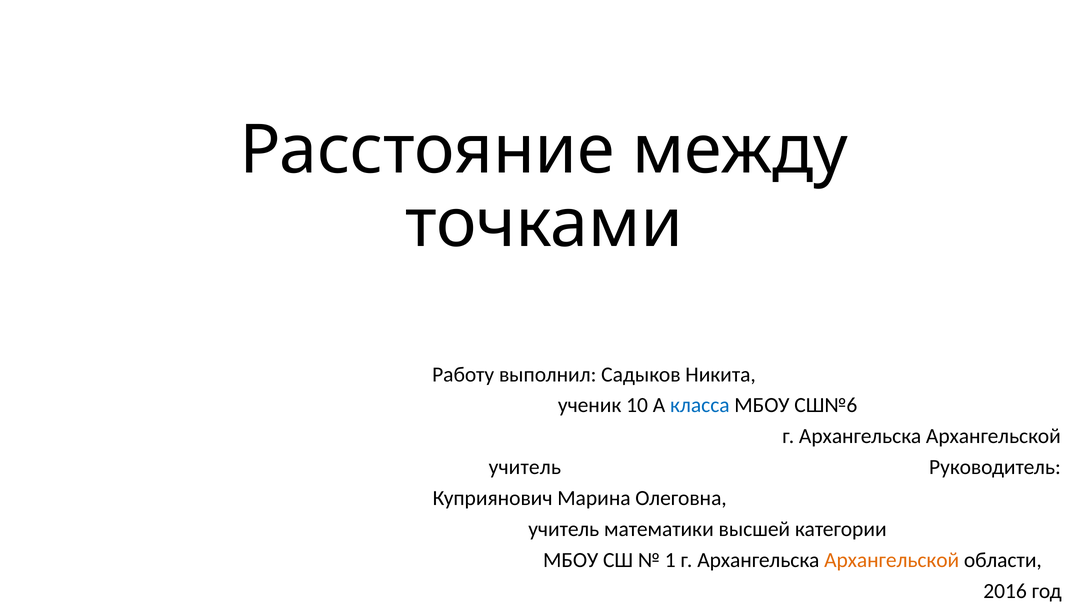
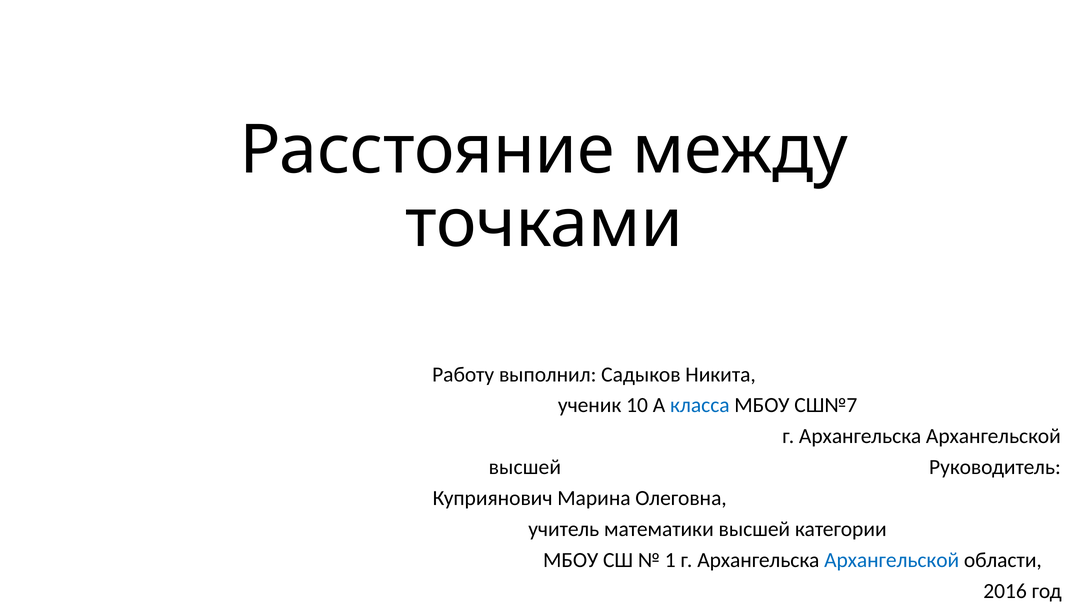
СШ№6: СШ№6 -> СШ№7
учитель at (525, 467): учитель -> высшей
Архангельской at (892, 560) colour: orange -> blue
